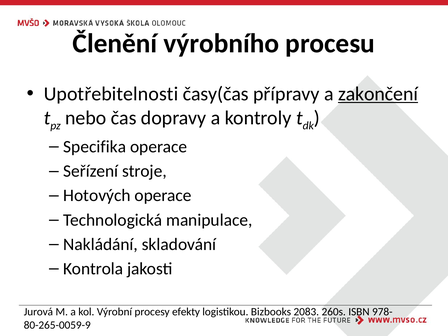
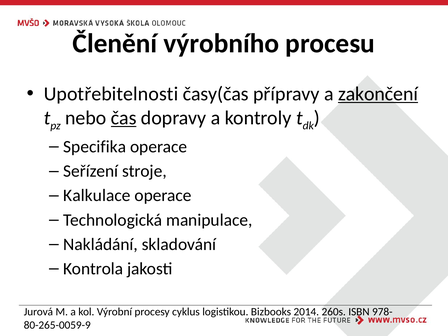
čas underline: none -> present
Hotových: Hotových -> Kalkulace
efekty: efekty -> cyklus
2083: 2083 -> 2014
